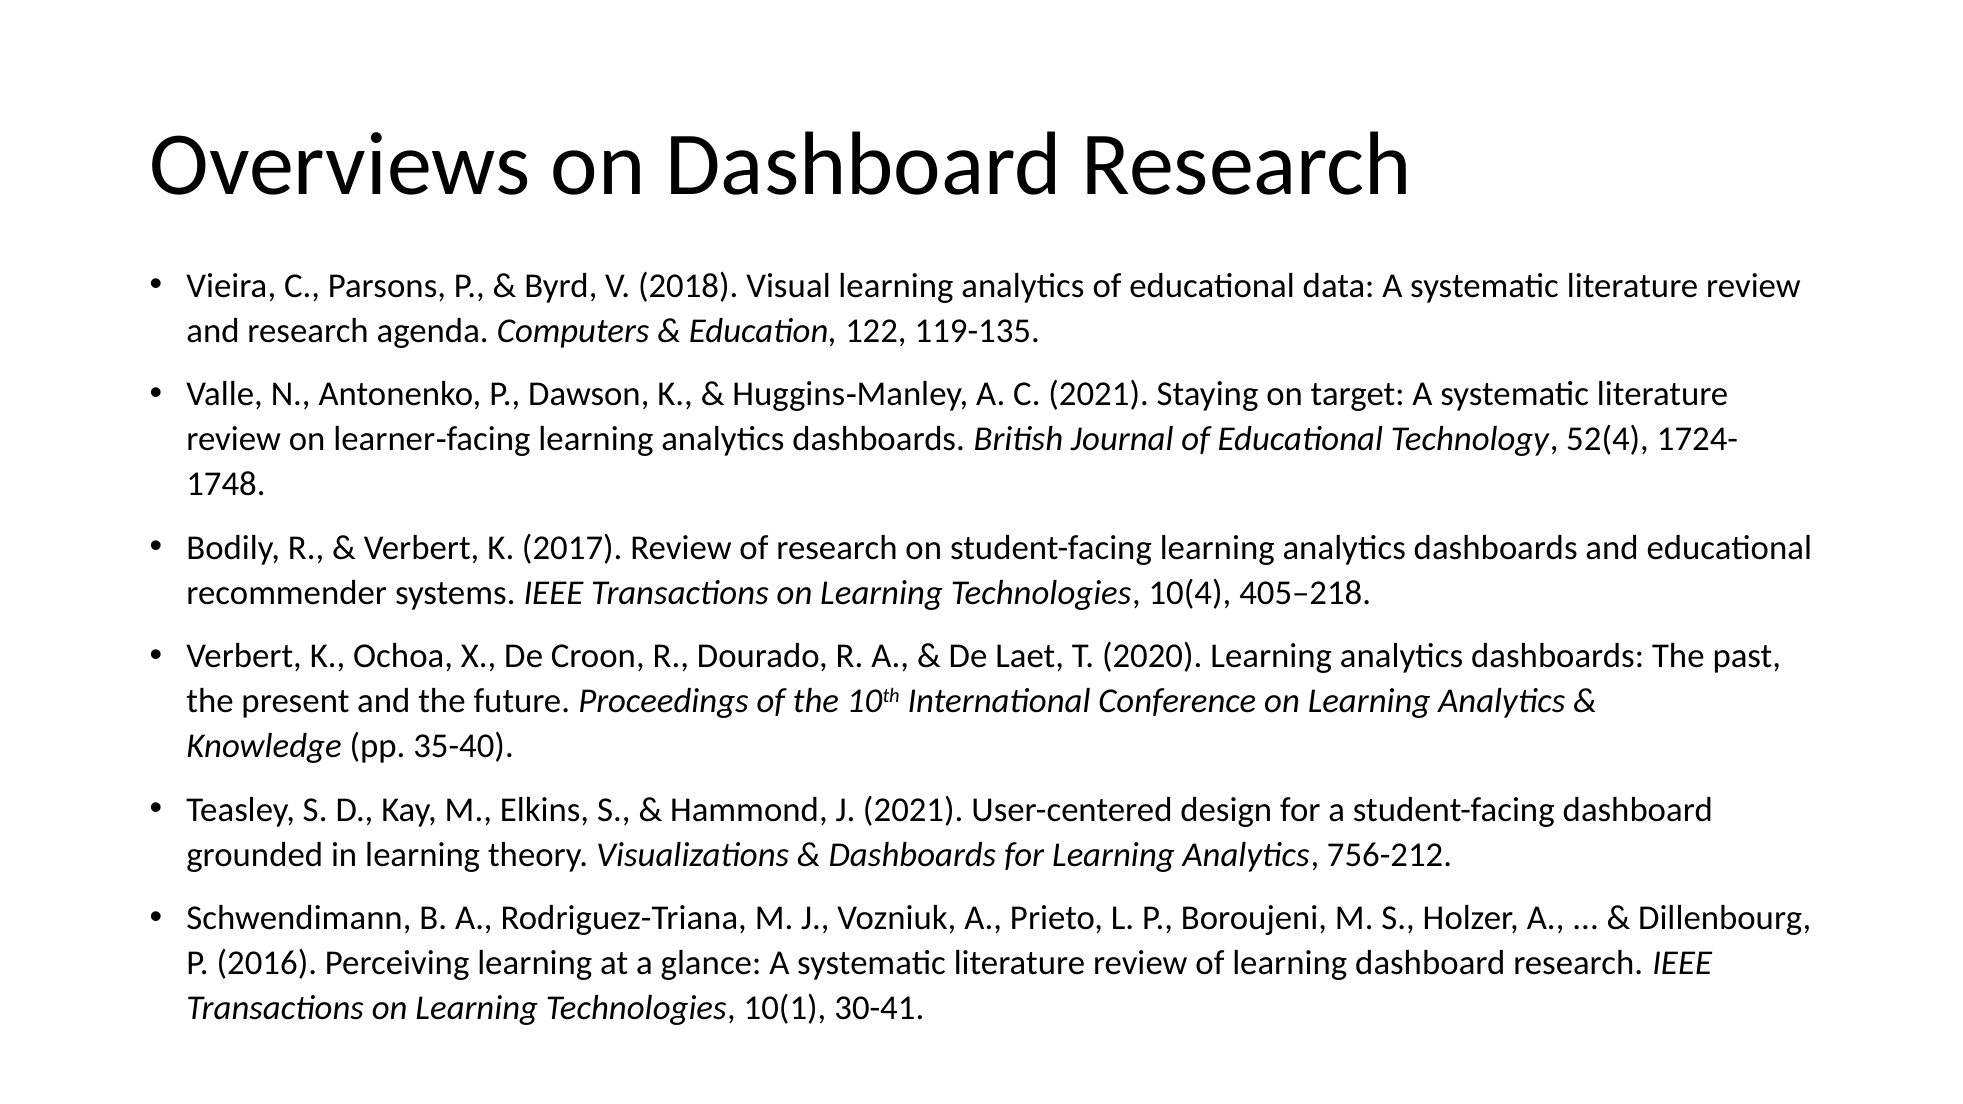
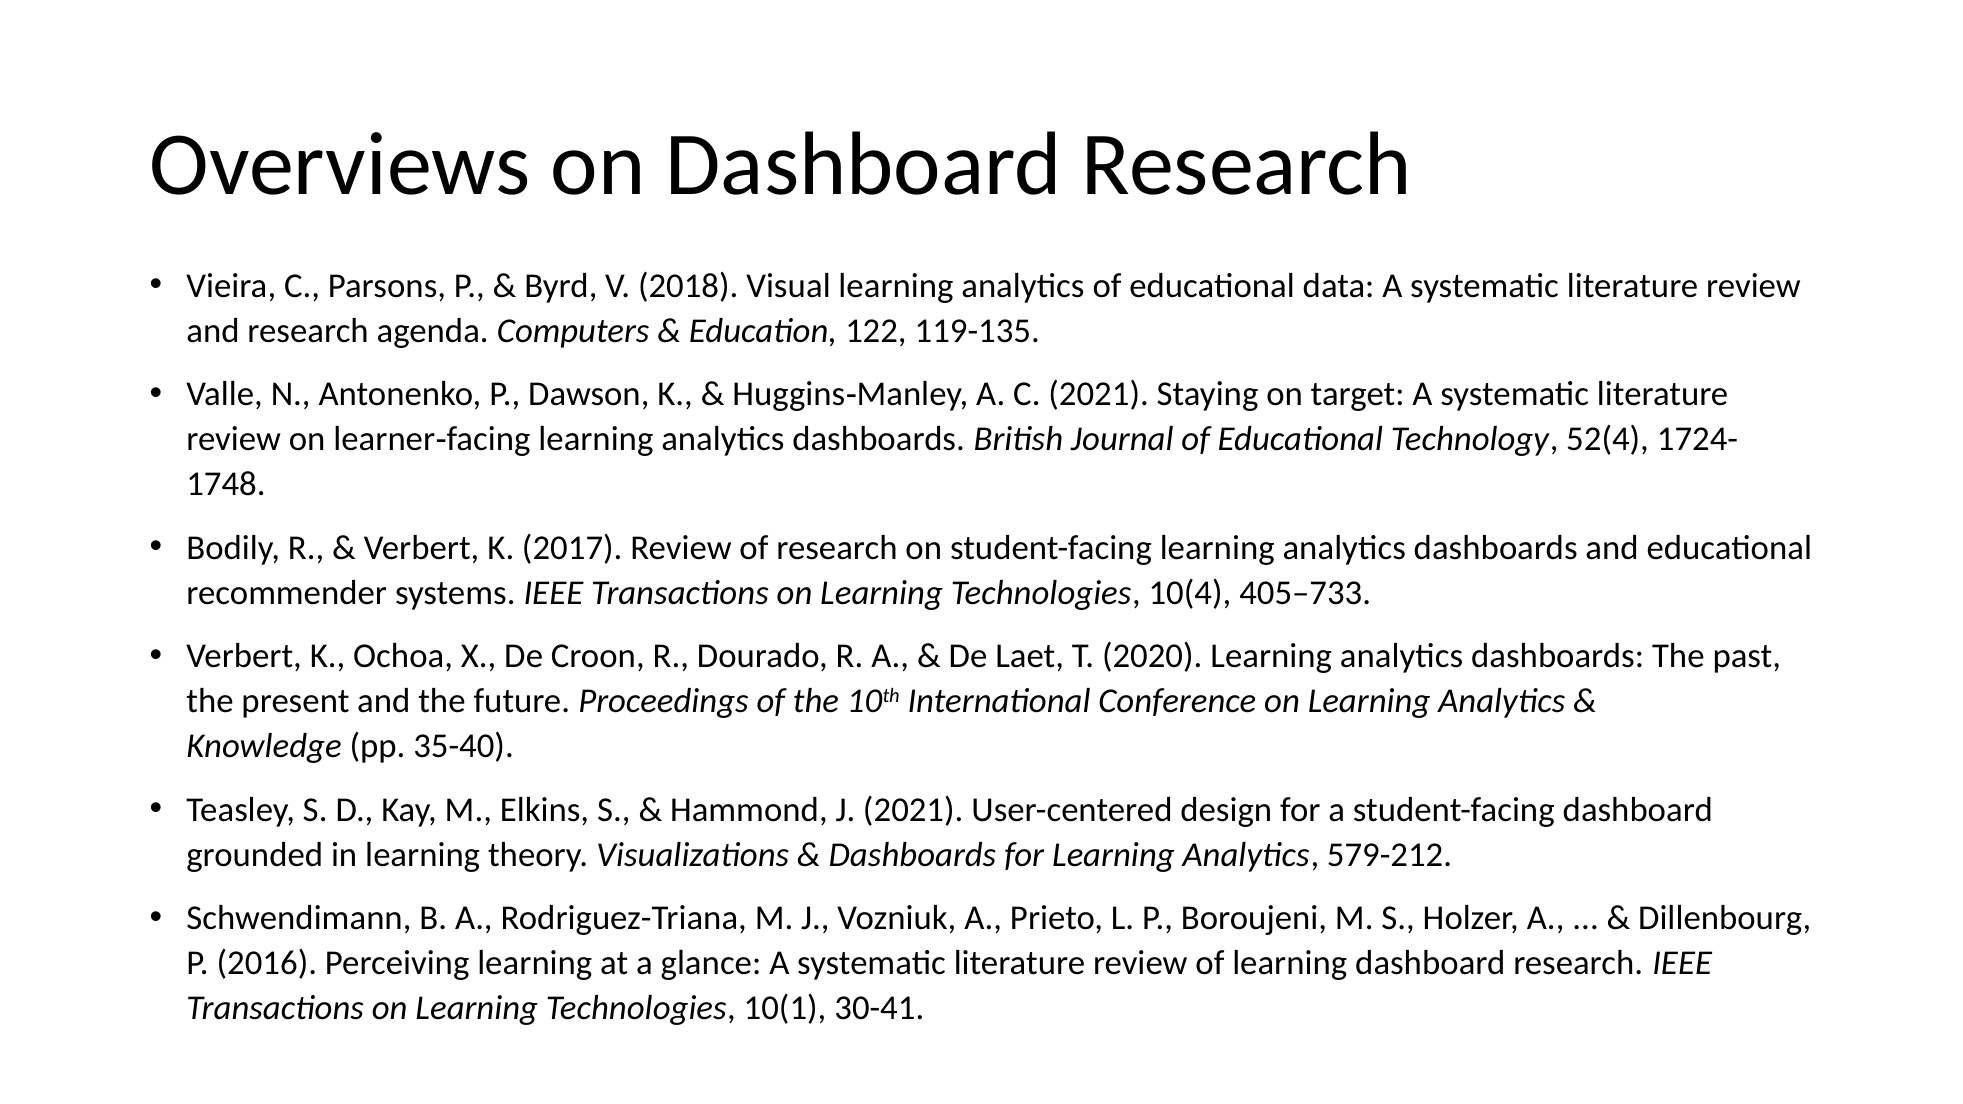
405–218: 405–218 -> 405–733
756-212: 756-212 -> 579-212
